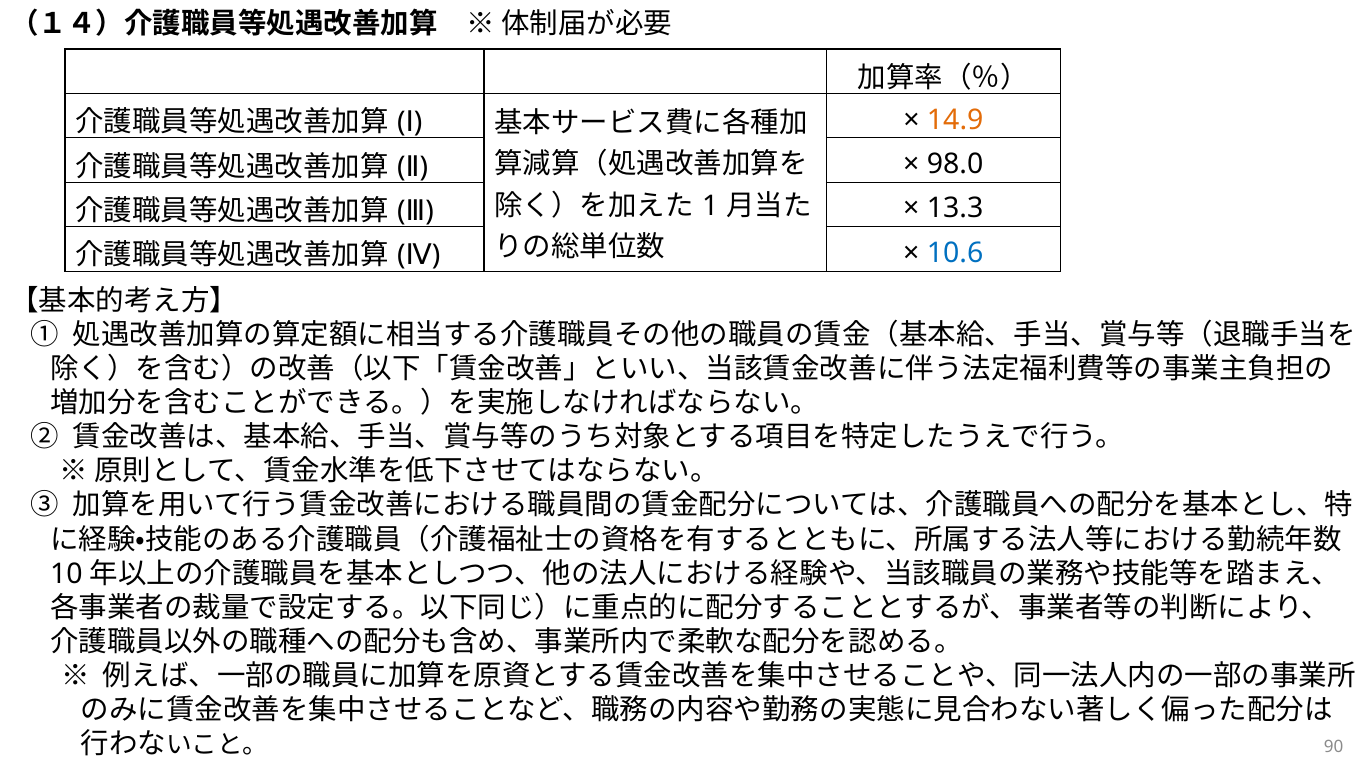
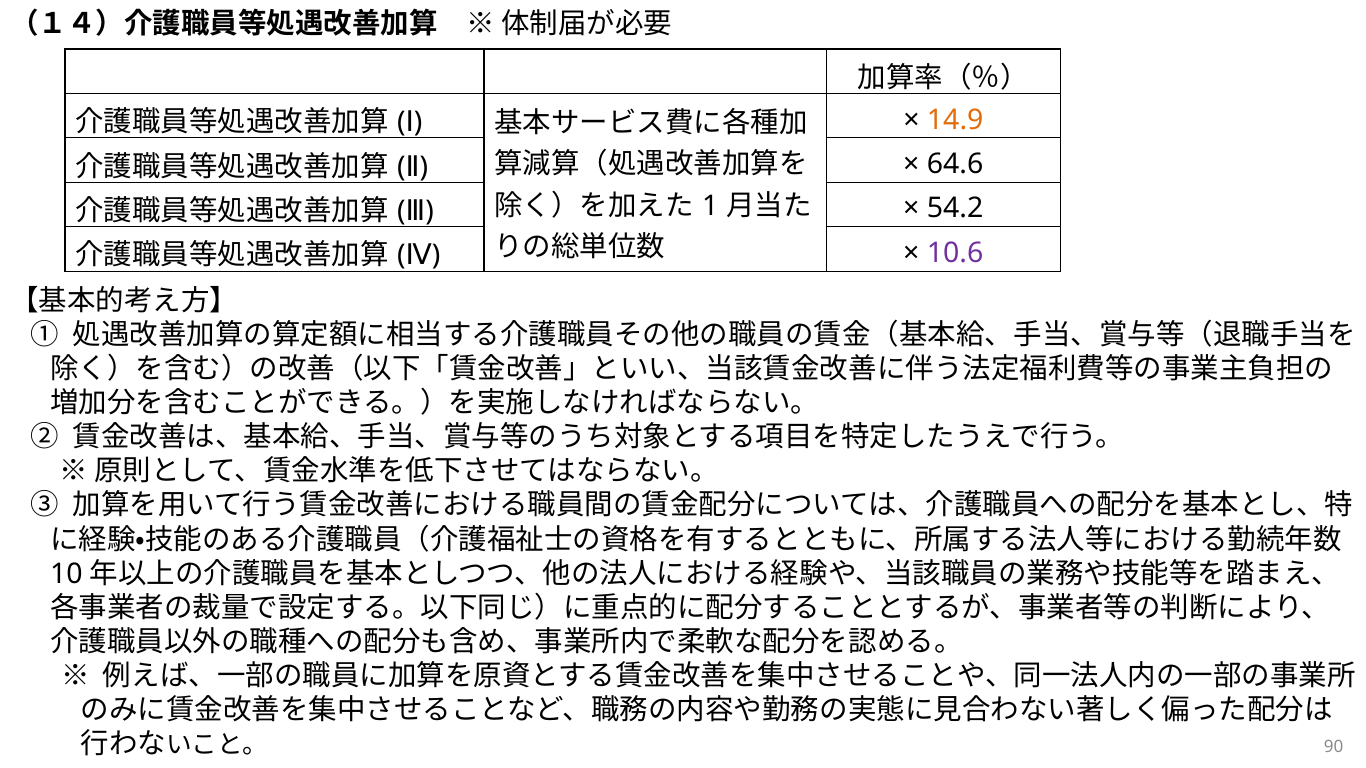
98.0: 98.0 -> 64.6
13.3: 13.3 -> 54.2
10.6 colour: blue -> purple
